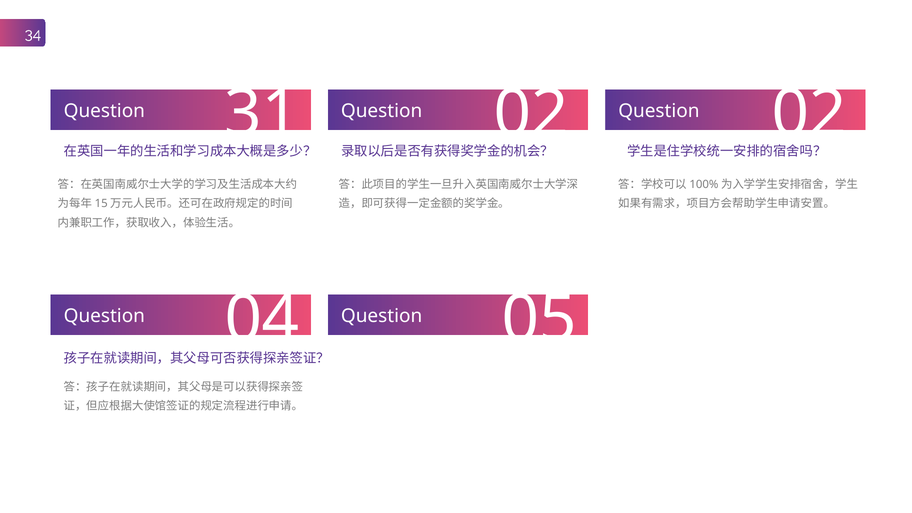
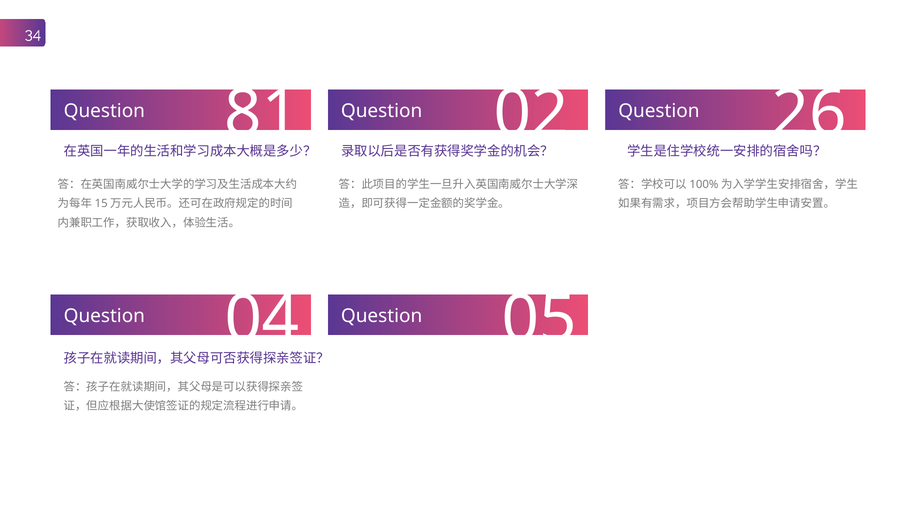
02 02: 02 -> 26
31: 31 -> 81
